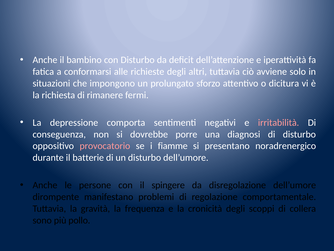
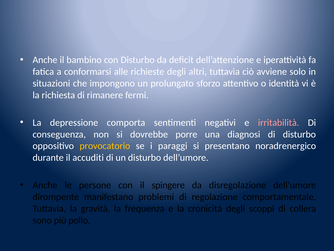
dicitura: dicitura -> identità
provocatorio colour: pink -> yellow
fiamme: fiamme -> paraggi
batterie: batterie -> accuditi
